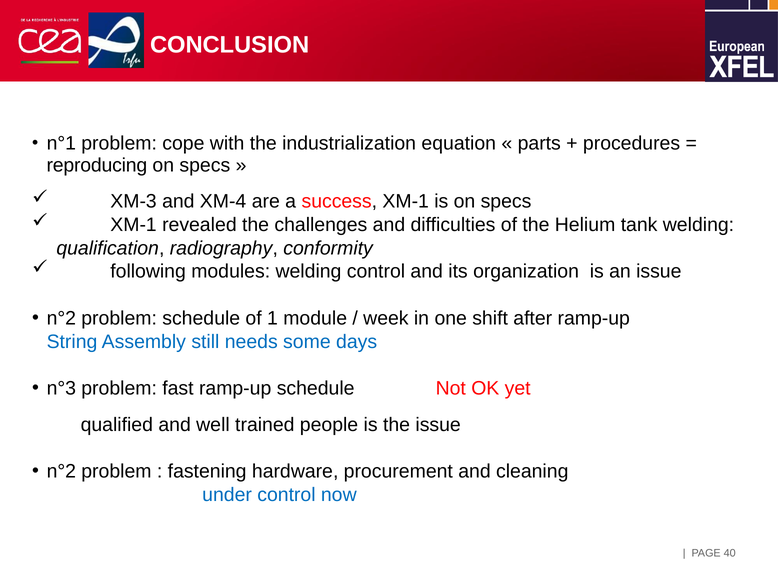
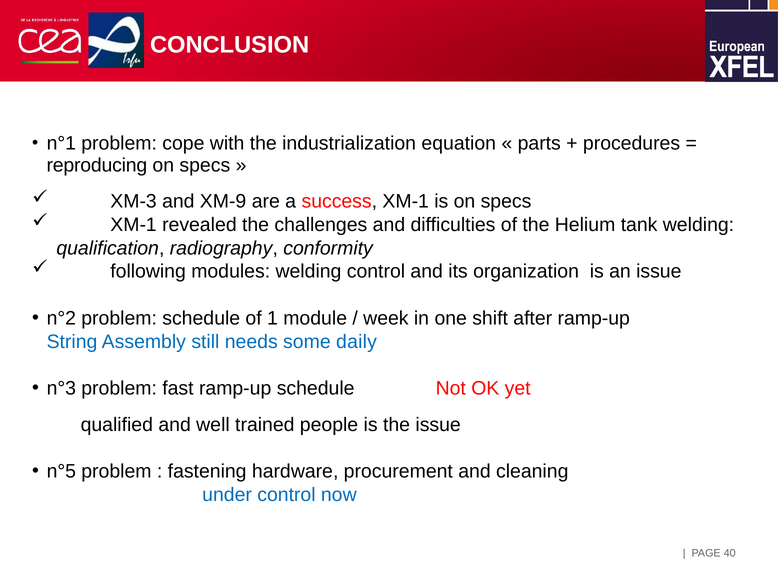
XM-4: XM-4 -> XM-9
days: days -> daily
n°2 at (61, 471): n°2 -> n°5
